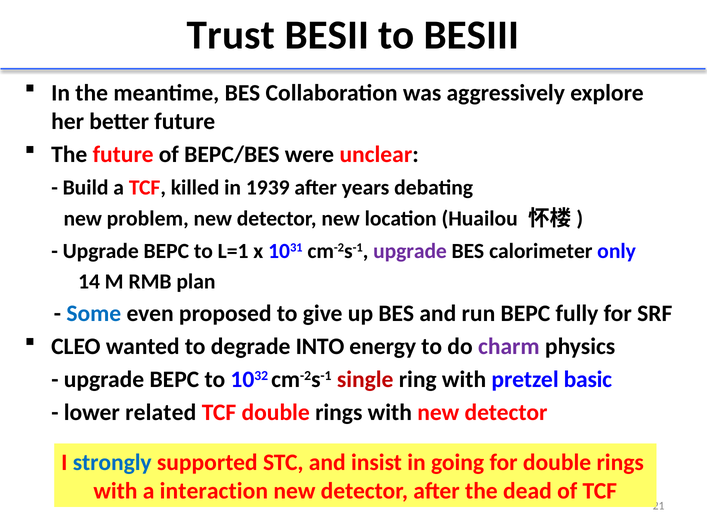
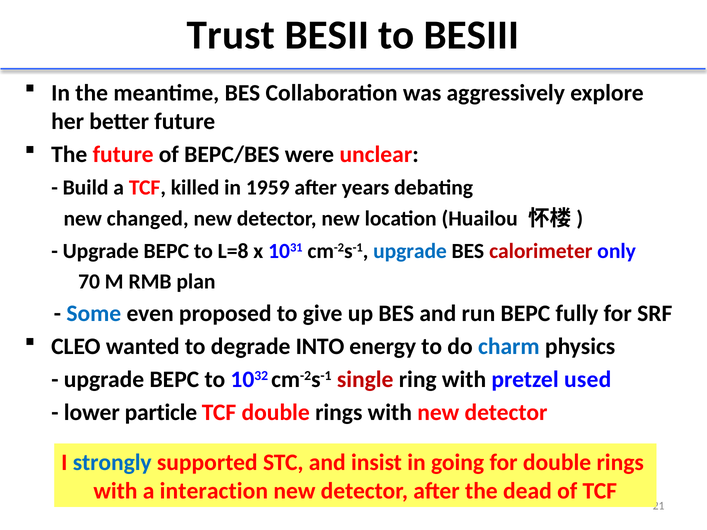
1939: 1939 -> 1959
problem: problem -> changed
L=1: L=1 -> L=8
upgrade at (410, 251) colour: purple -> blue
calorimeter colour: black -> red
14: 14 -> 70
charm colour: purple -> blue
basic: basic -> used
related: related -> particle
